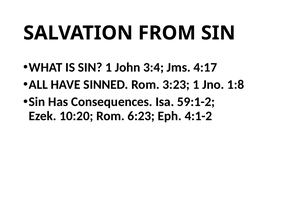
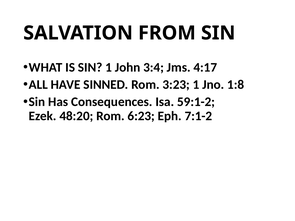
10:20: 10:20 -> 48:20
4:1-2: 4:1-2 -> 7:1-2
